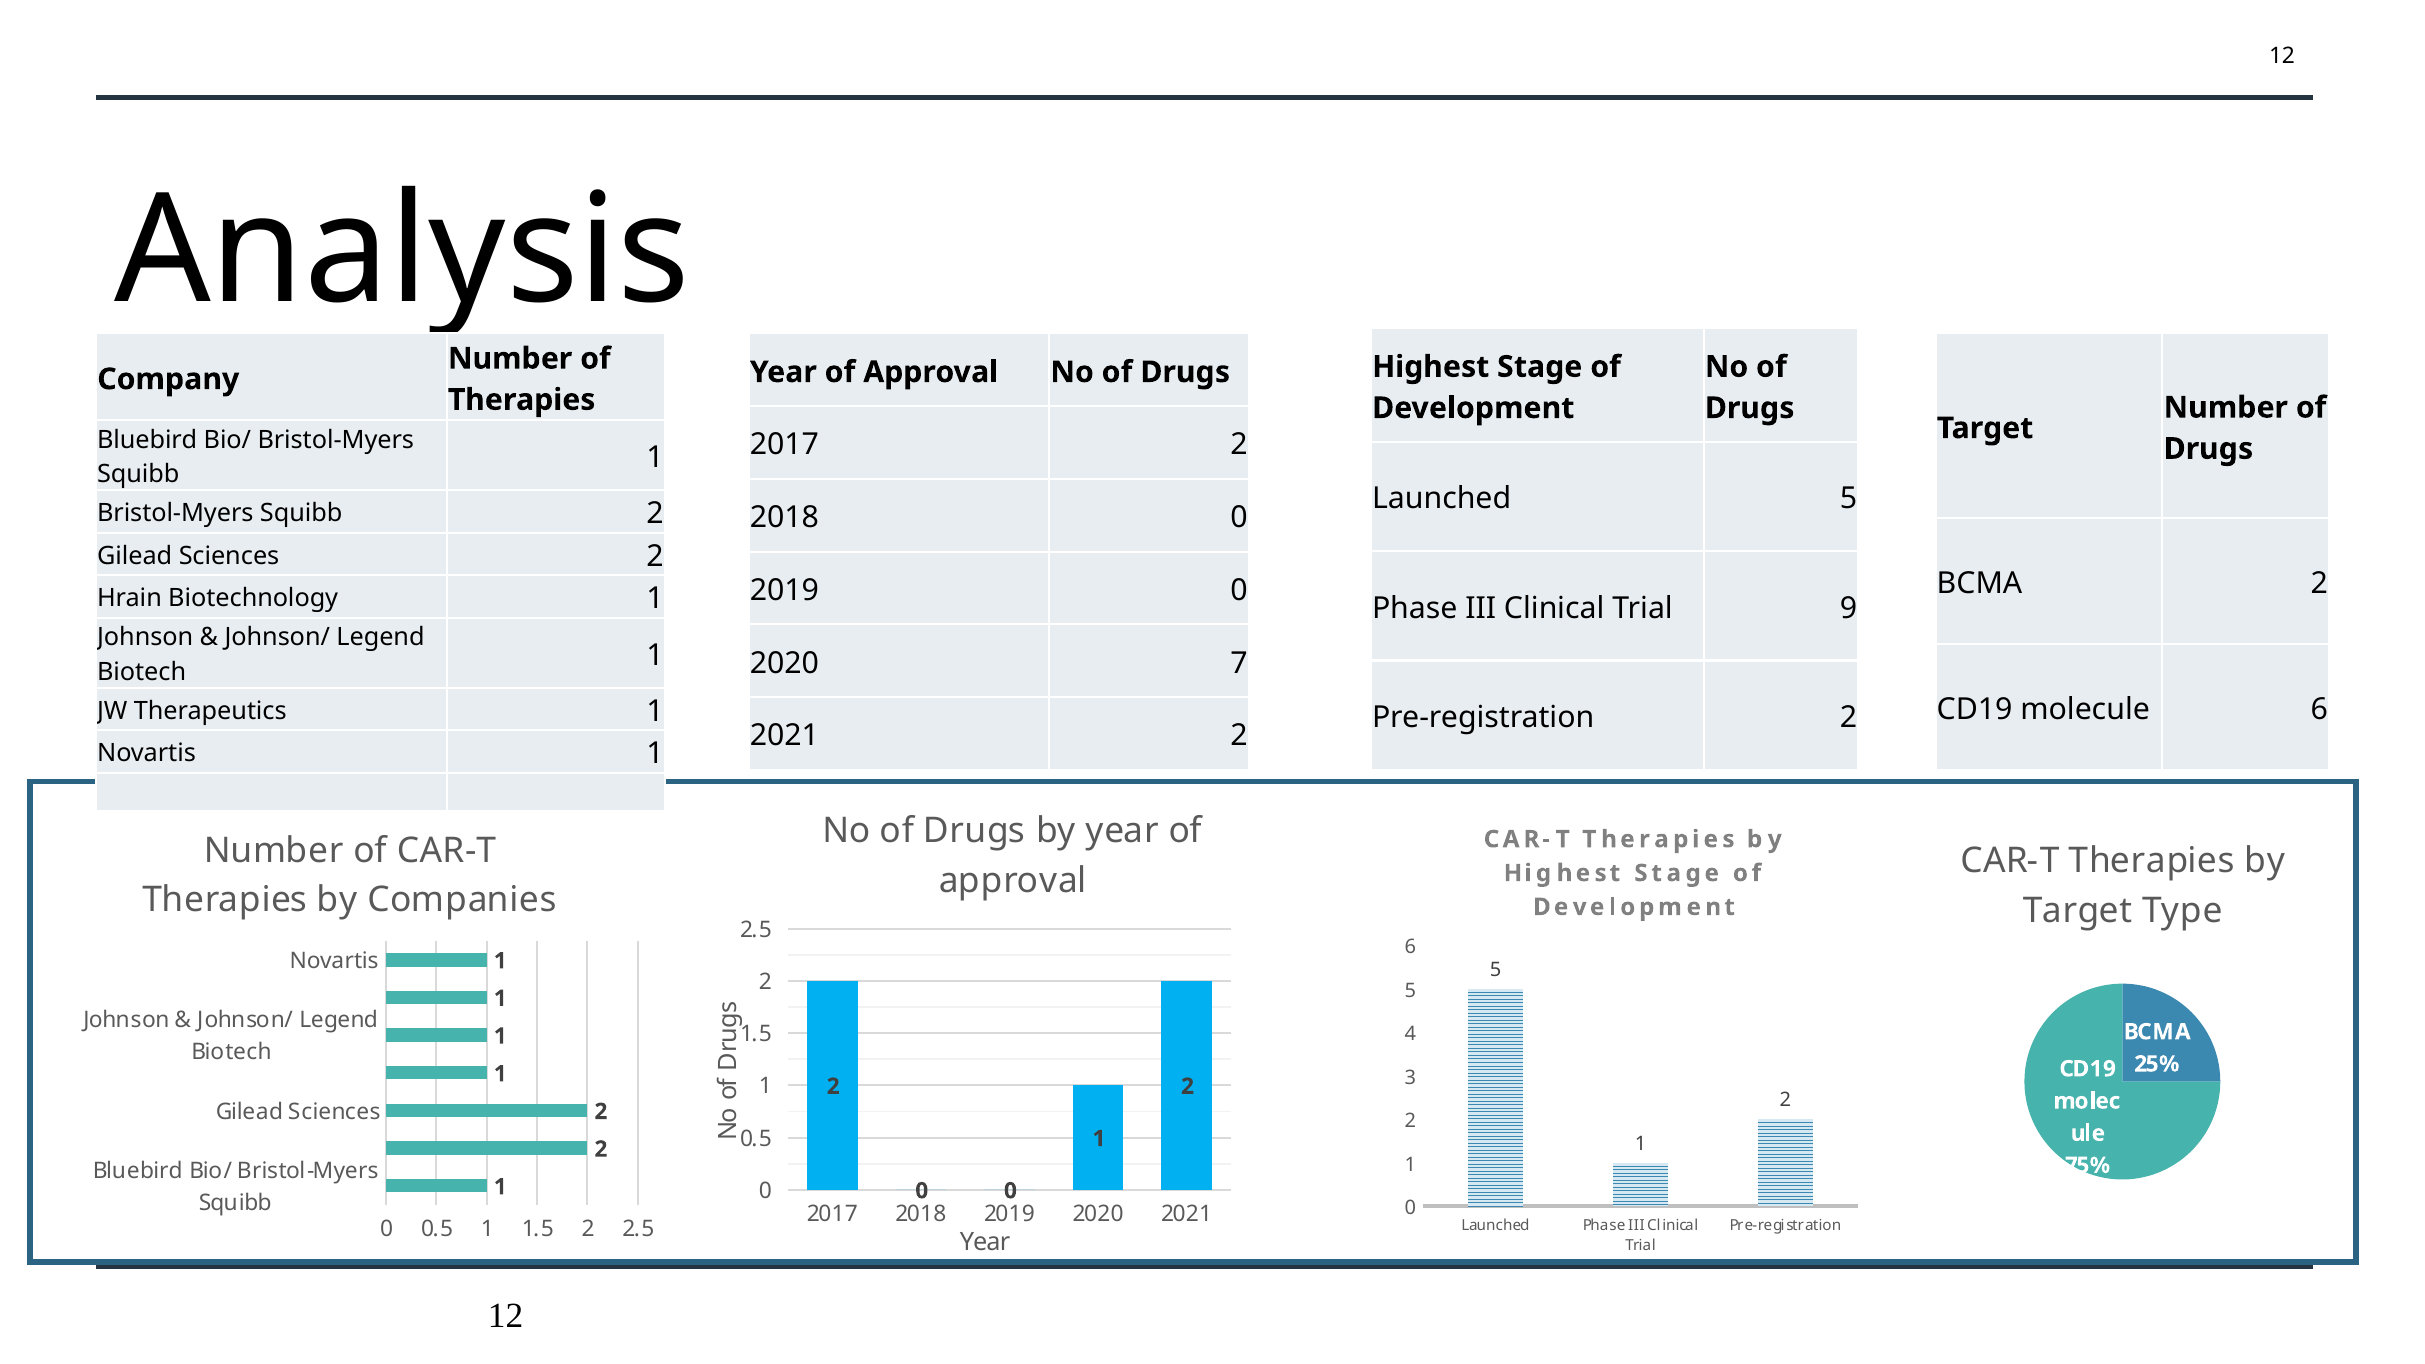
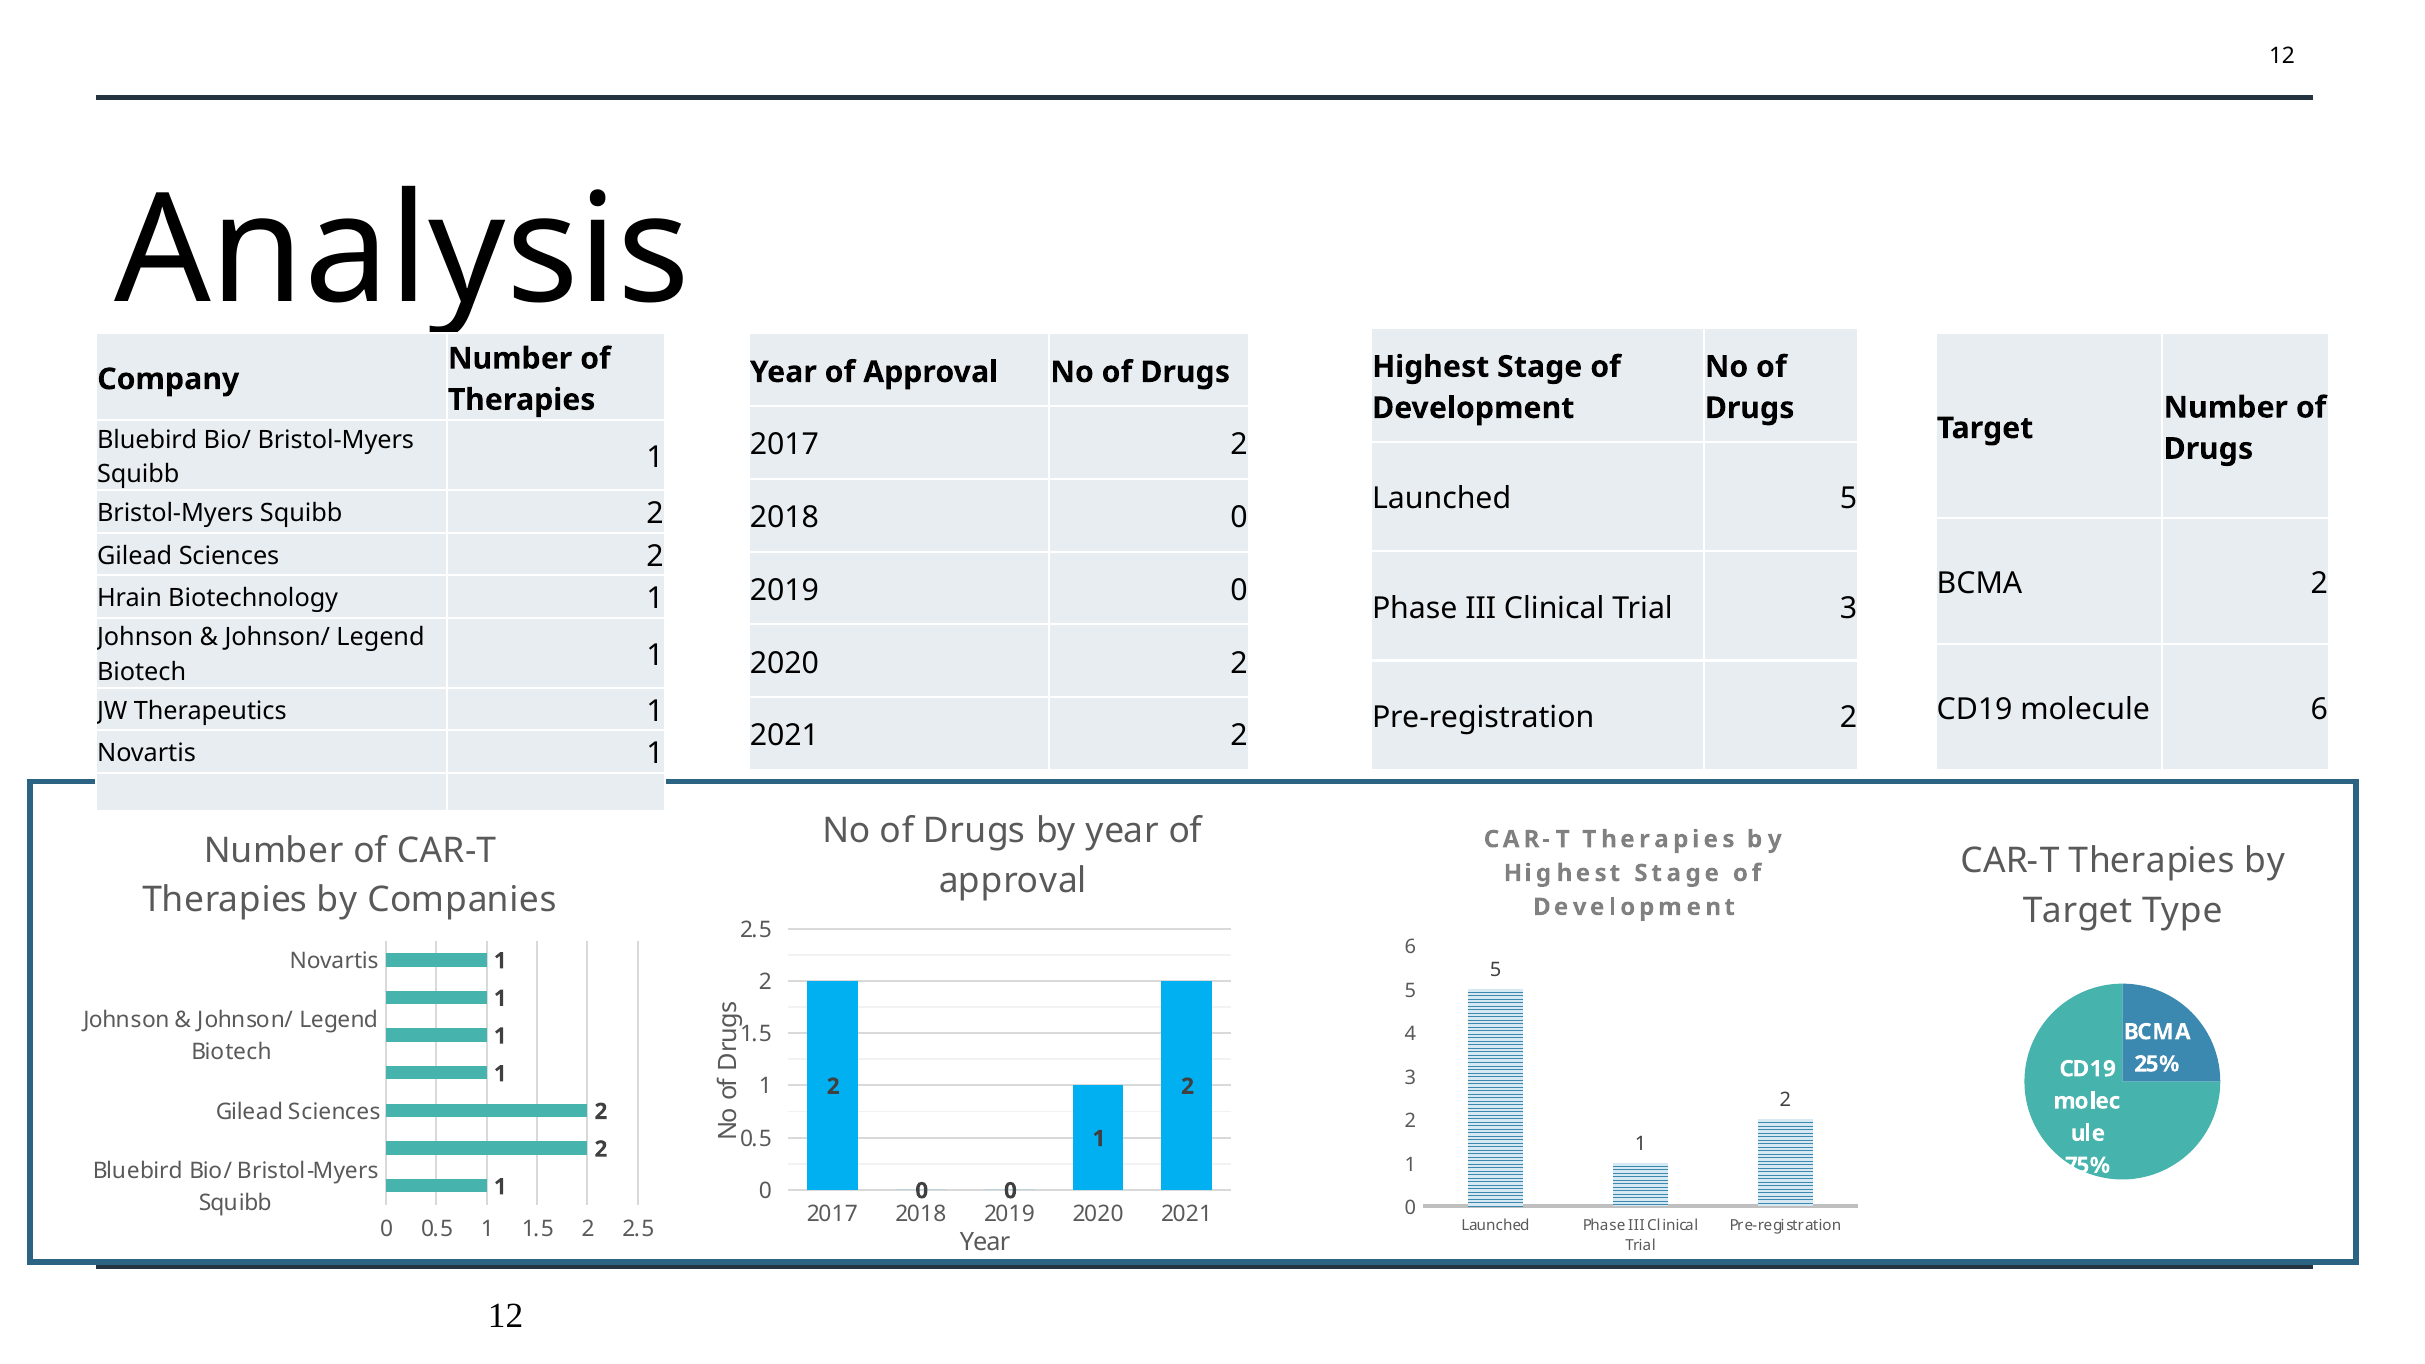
Trial 9: 9 -> 3
2020 7: 7 -> 2
